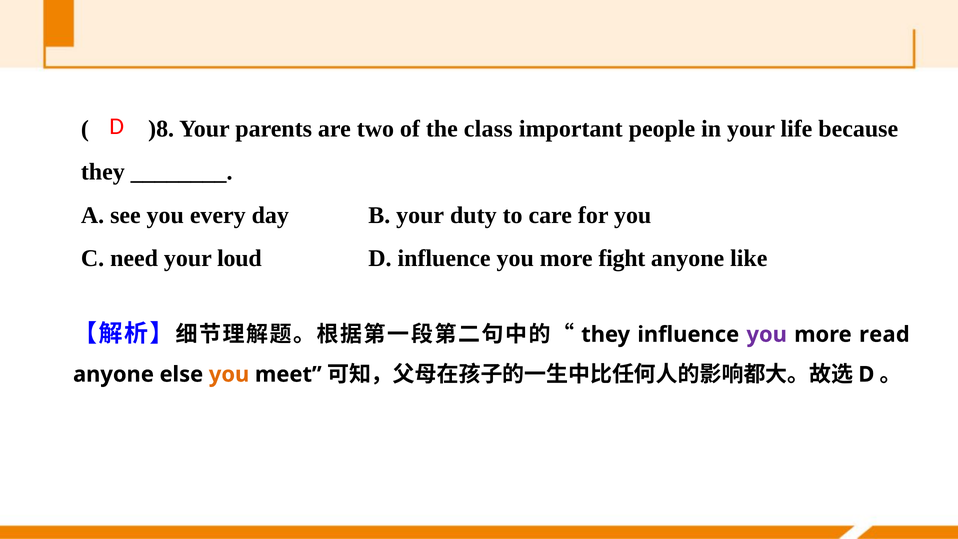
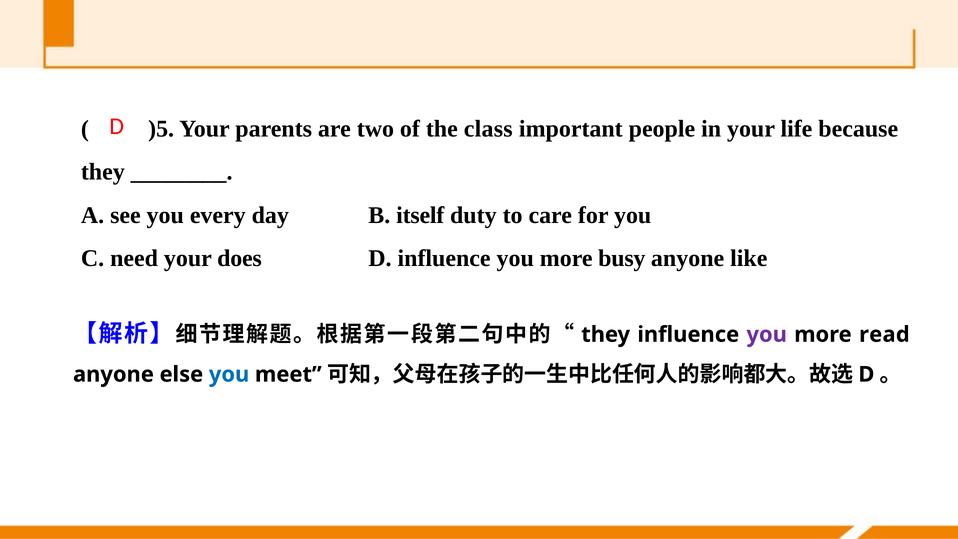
)8: )8 -> )5
B your: your -> itself
loud: loud -> does
fight: fight -> busy
you at (229, 374) colour: orange -> blue
